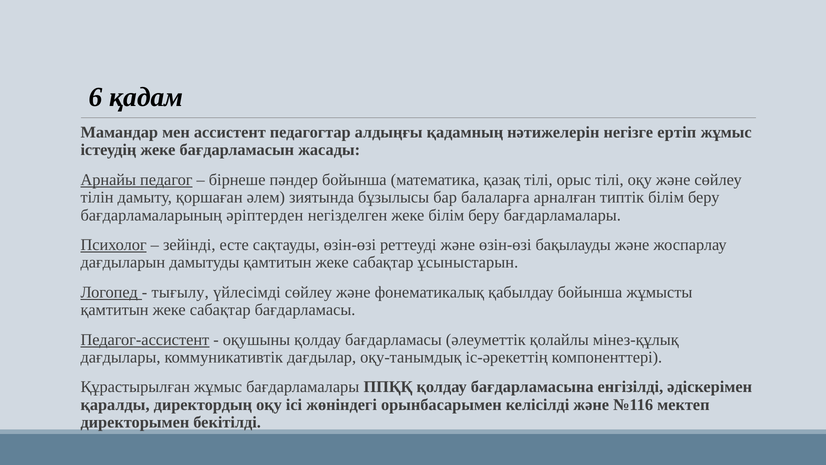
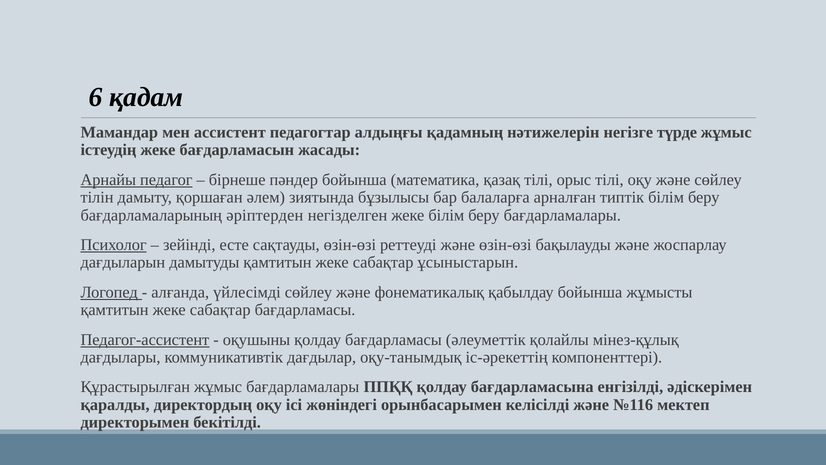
ертіп: ертіп -> түрде
тығылу: тығылу -> алғанда
